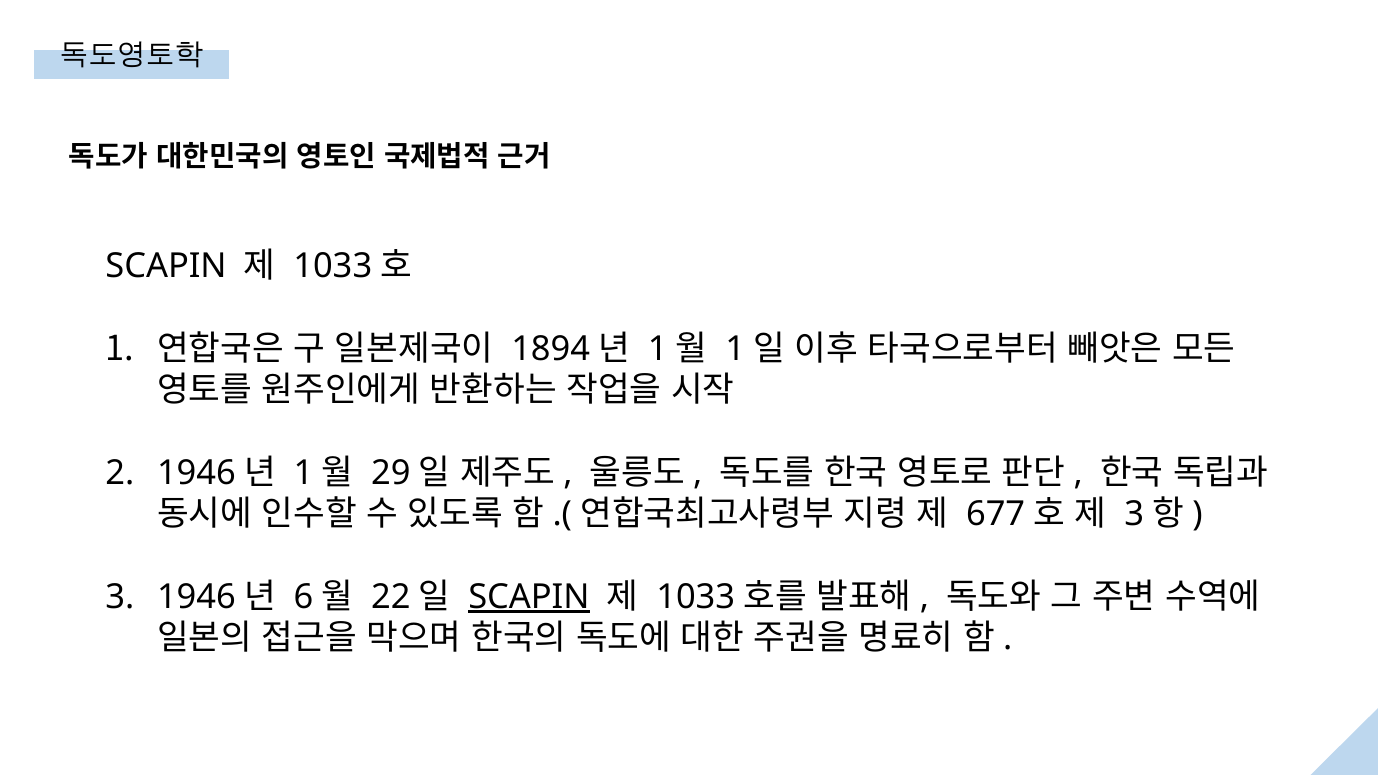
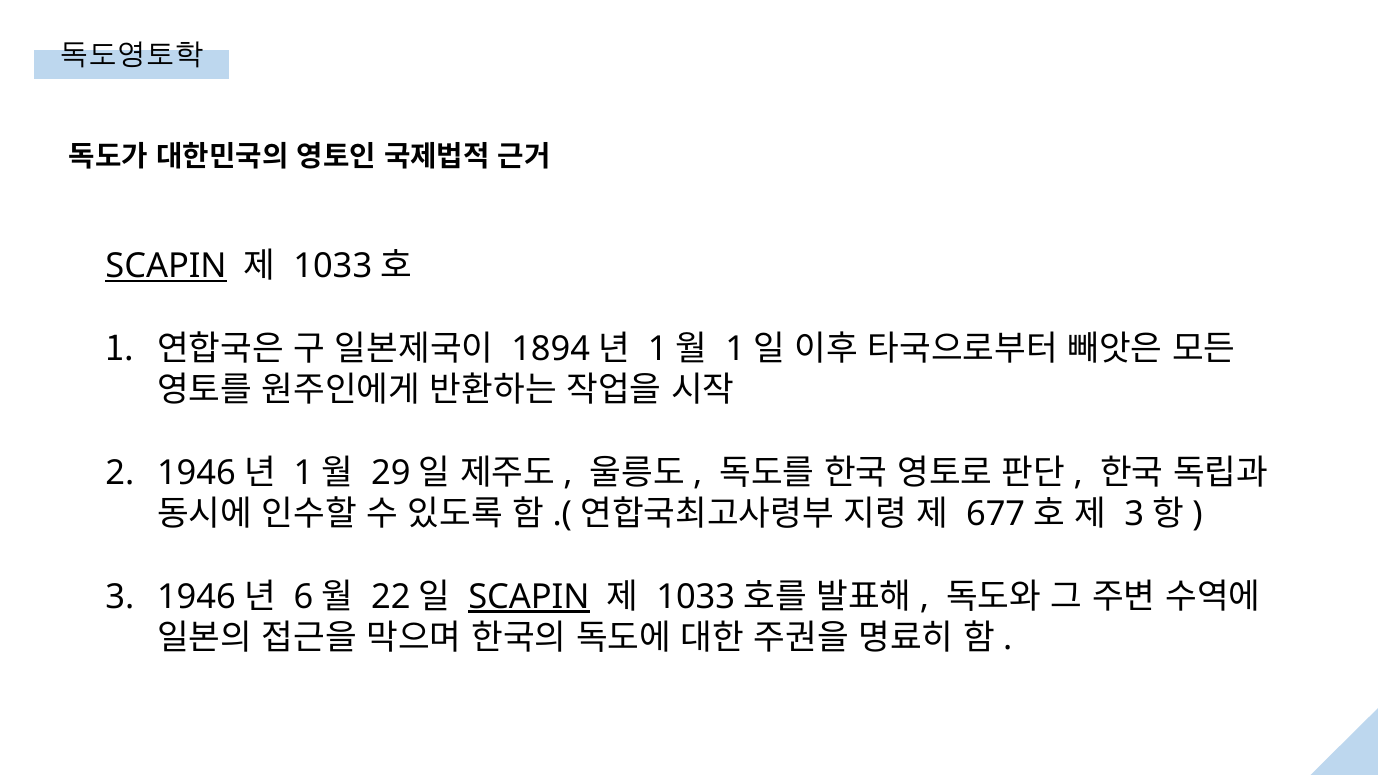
SCAPIN at (166, 266) underline: none -> present
